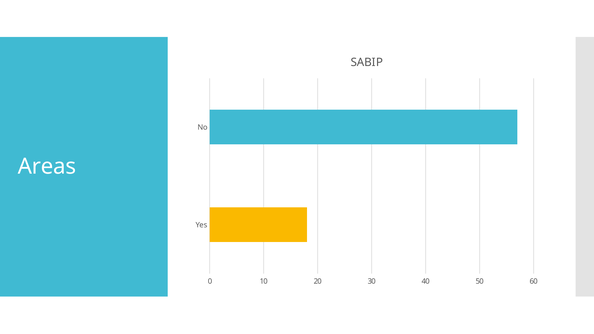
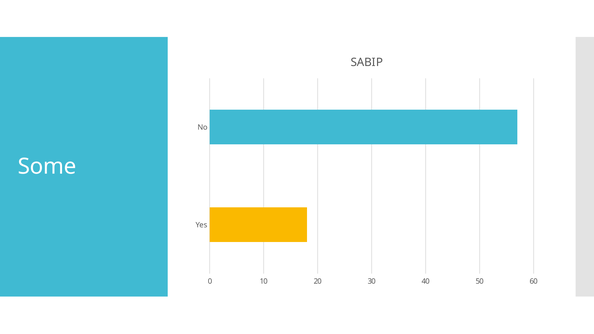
Areas: Areas -> Some
